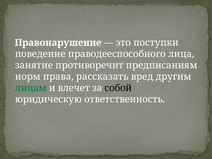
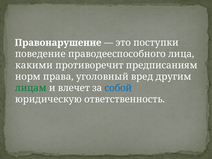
занятие: занятие -> какими
рассказать: рассказать -> уголовный
собой colour: black -> blue
